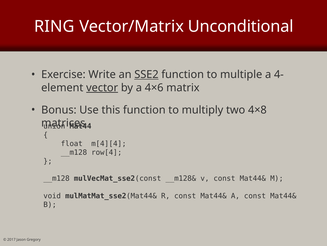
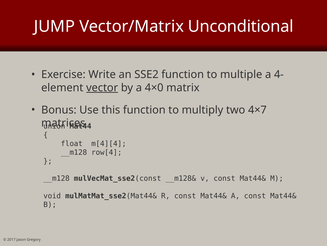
RING: RING -> JUMP
SSE2 underline: present -> none
4×6: 4×6 -> 4×0
4×8: 4×8 -> 4×7
